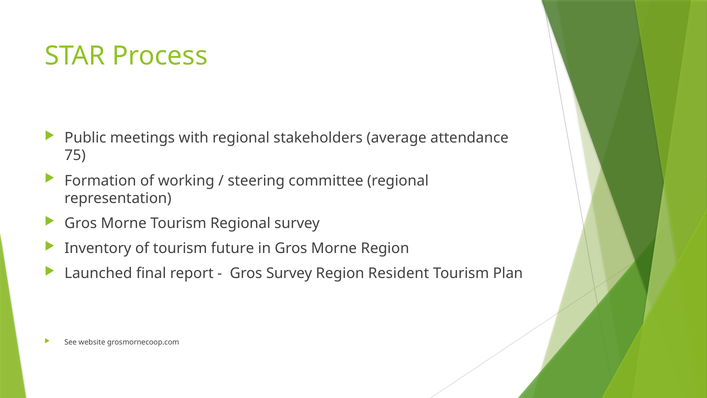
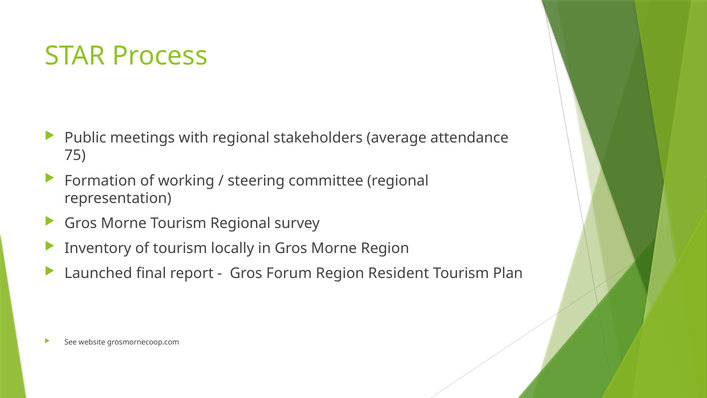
future: future -> locally
Gros Survey: Survey -> Forum
